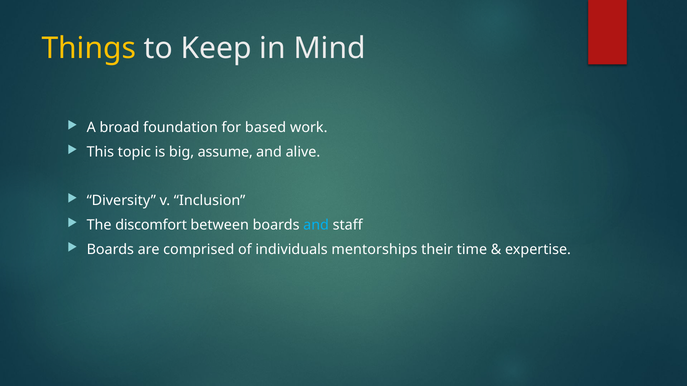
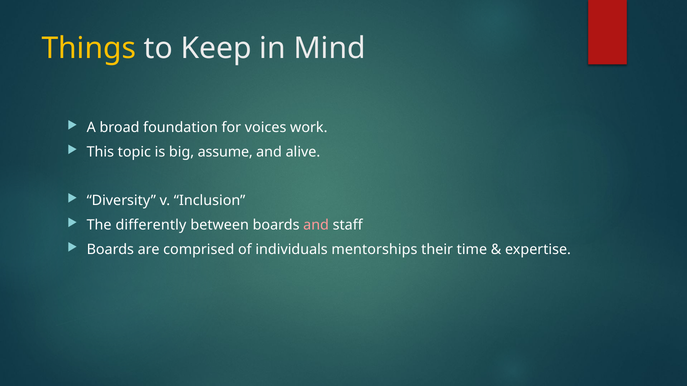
based: based -> voices
discomfort: discomfort -> differently
and at (316, 225) colour: light blue -> pink
